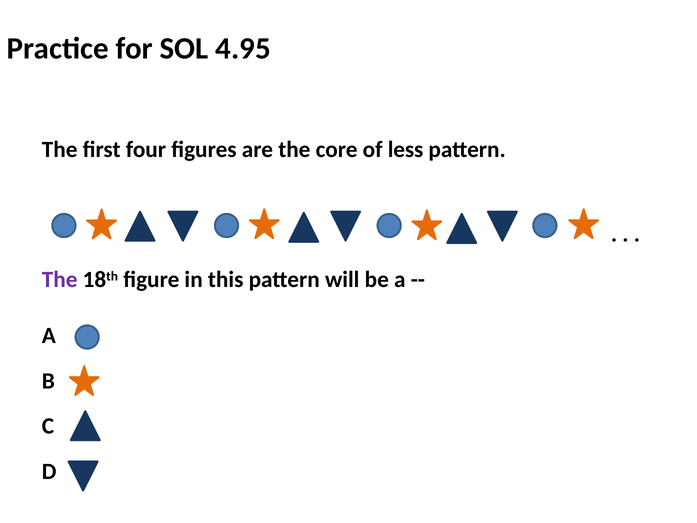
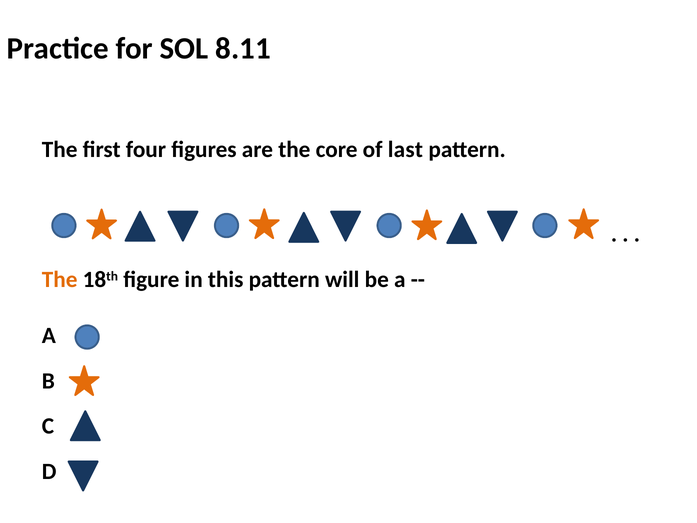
4.95: 4.95 -> 8.11
less: less -> last
The at (60, 280) colour: purple -> orange
